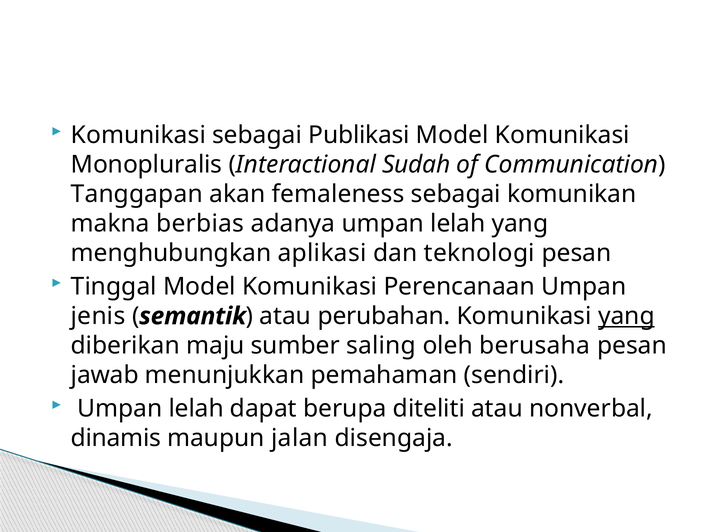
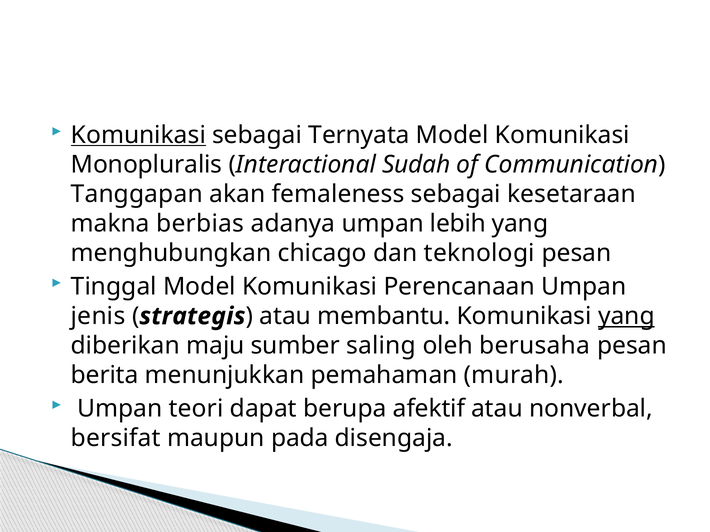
Komunikasi at (138, 135) underline: none -> present
Publikasi: Publikasi -> Ternyata
komunikan: komunikan -> kesetaraan
adanya umpan lelah: lelah -> lebih
aplikasi: aplikasi -> chicago
semantik: semantik -> strategis
perubahan: perubahan -> membantu
jawab: jawab -> berita
sendiri: sendiri -> murah
lelah at (196, 409): lelah -> teori
diteliti: diteliti -> afektif
dinamis: dinamis -> bersifat
jalan: jalan -> pada
